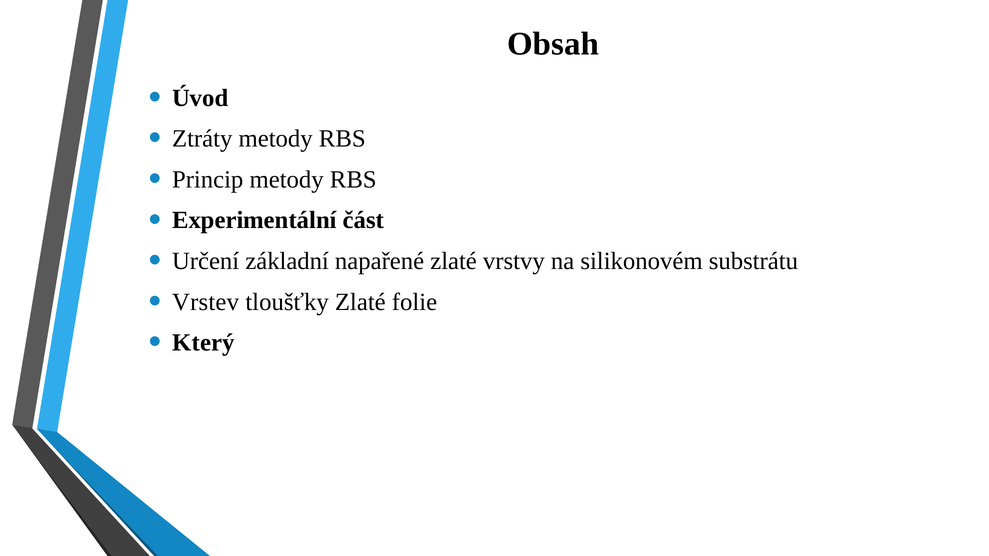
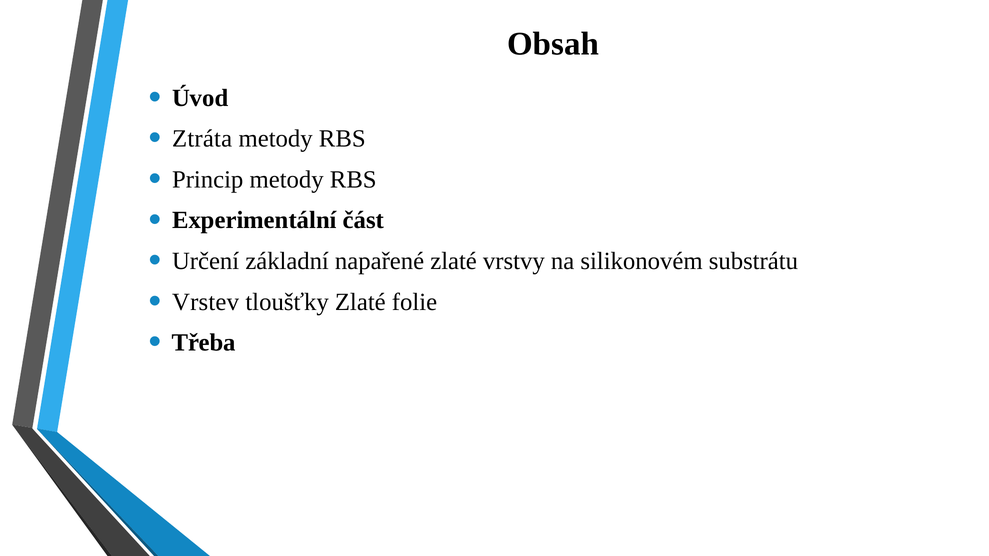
Ztráty: Ztráty -> Ztráta
Který: Který -> Třeba
